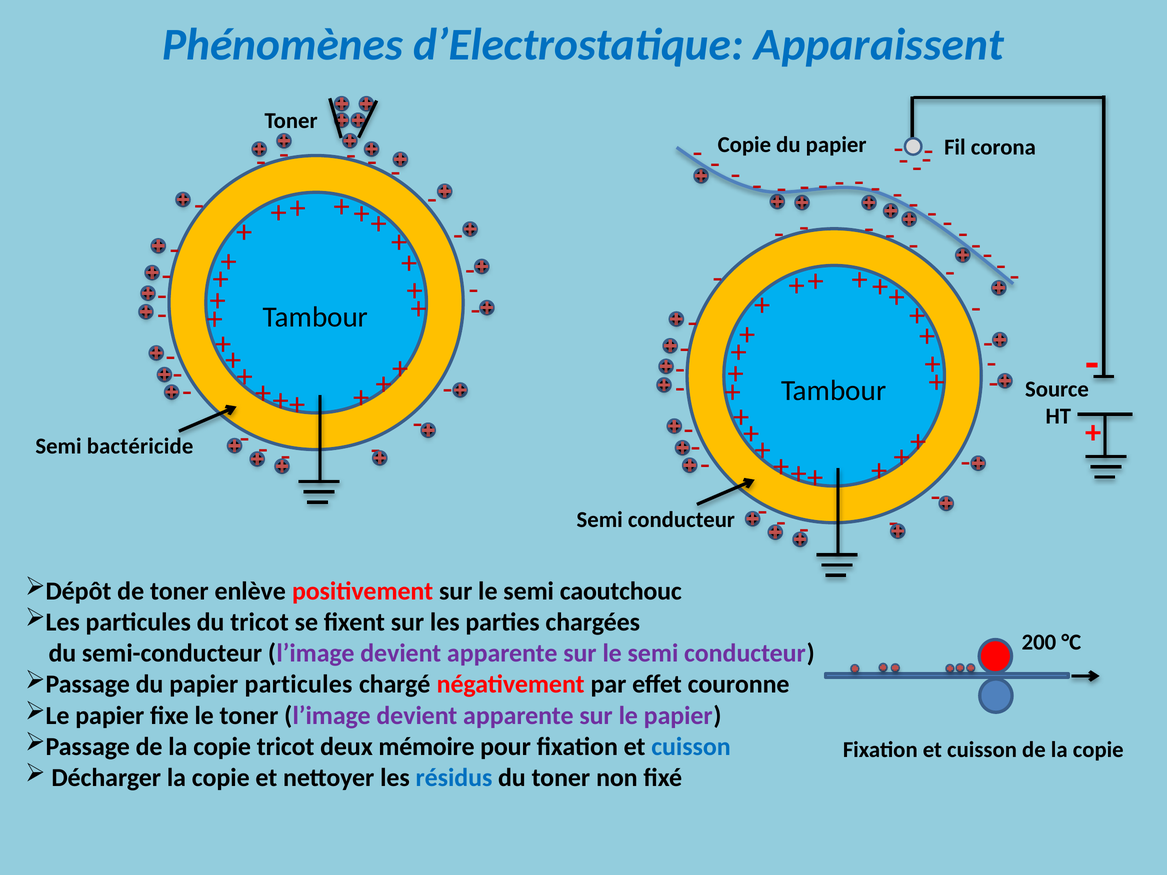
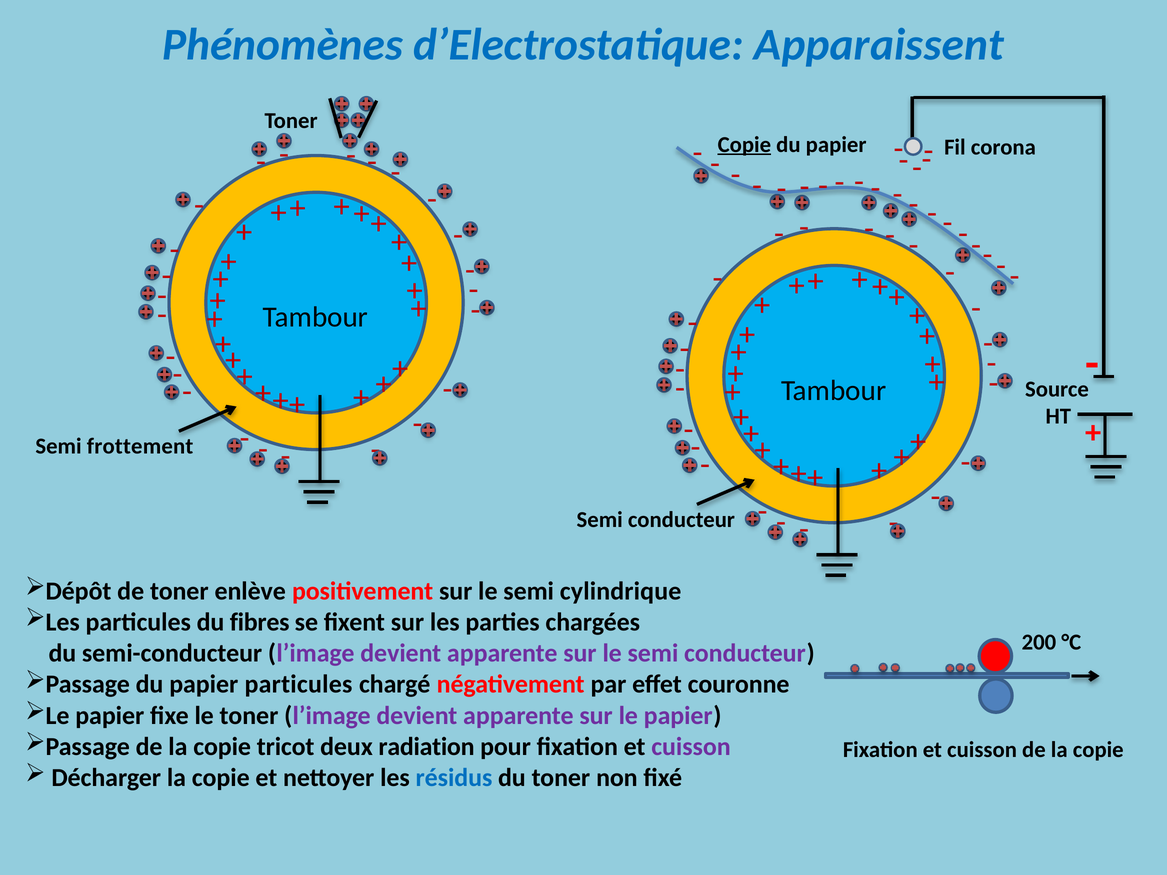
Copie at (744, 145) underline: none -> present
bactéricide: bactéricide -> frottement
caoutchouc: caoutchouc -> cylindrique
du tricot: tricot -> fibres
mémoire: mémoire -> radiation
cuisson at (691, 747) colour: blue -> purple
